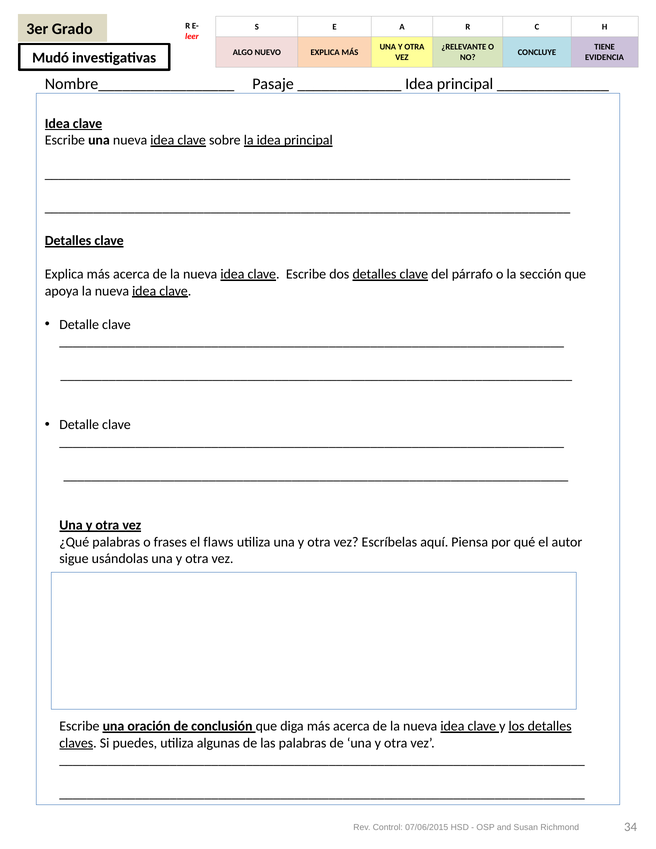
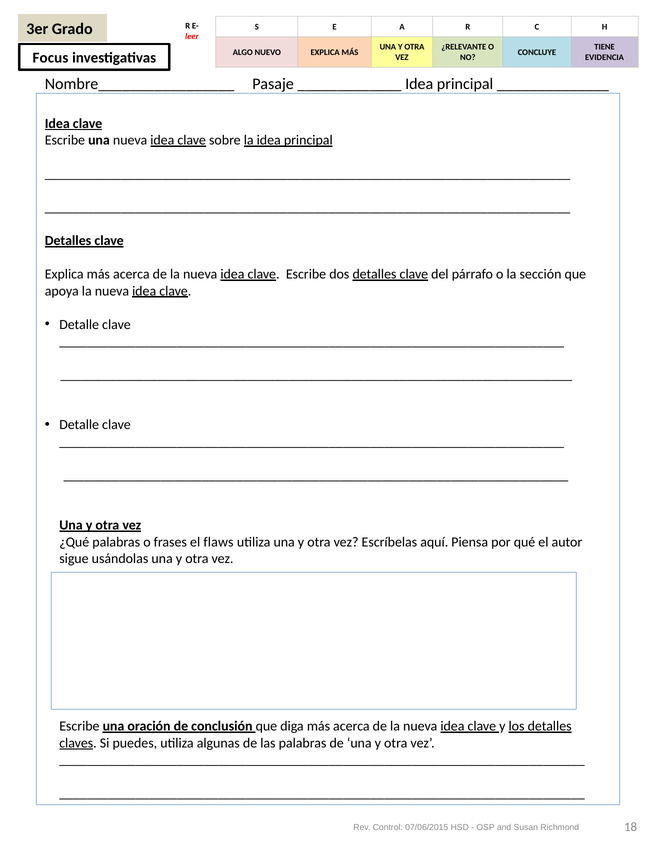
Mudó: Mudó -> Focus
34: 34 -> 18
